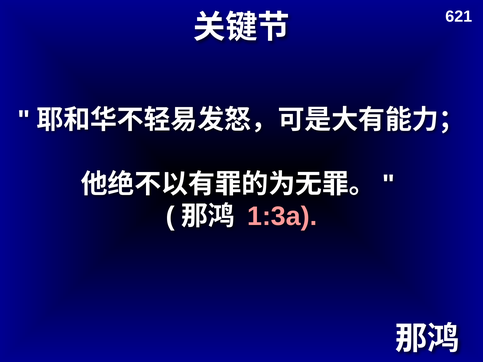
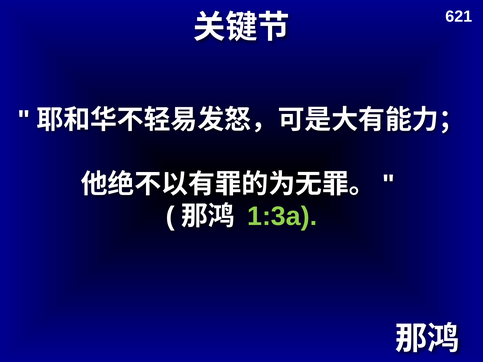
1:3a colour: pink -> light green
